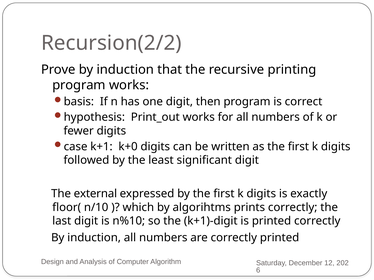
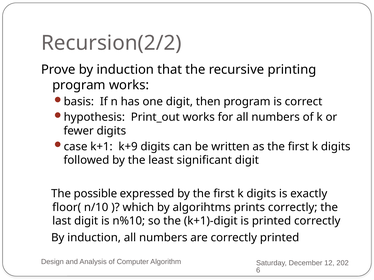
k+0: k+0 -> k+9
external: external -> possible
